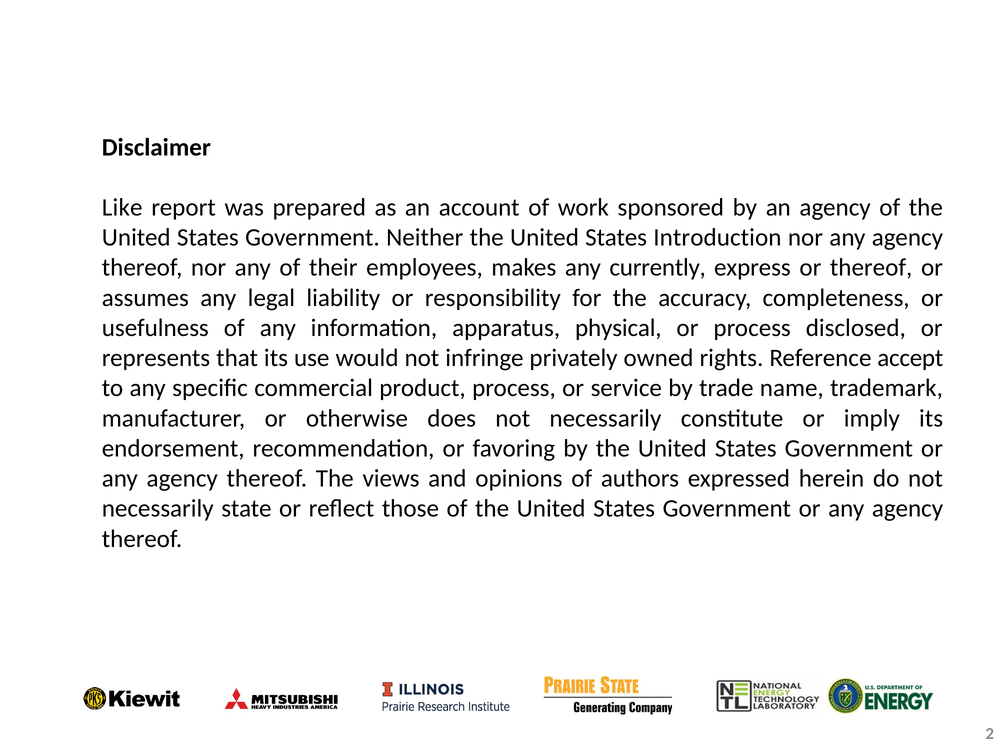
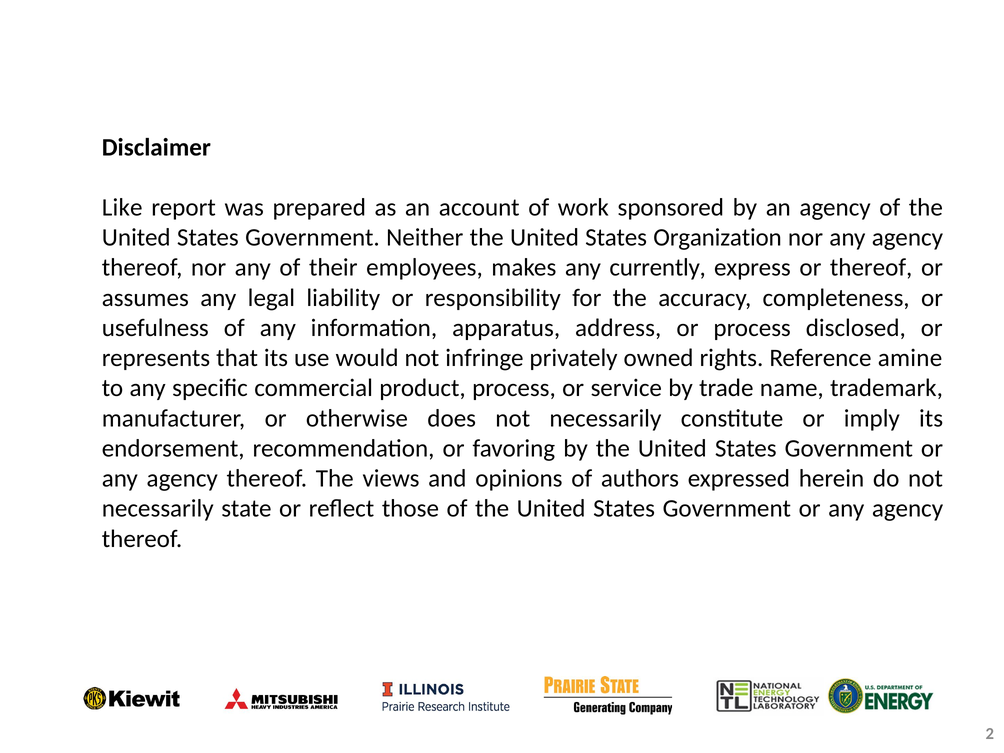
Introduction: Introduction -> Organization
physical: physical -> address
accept: accept -> amine
